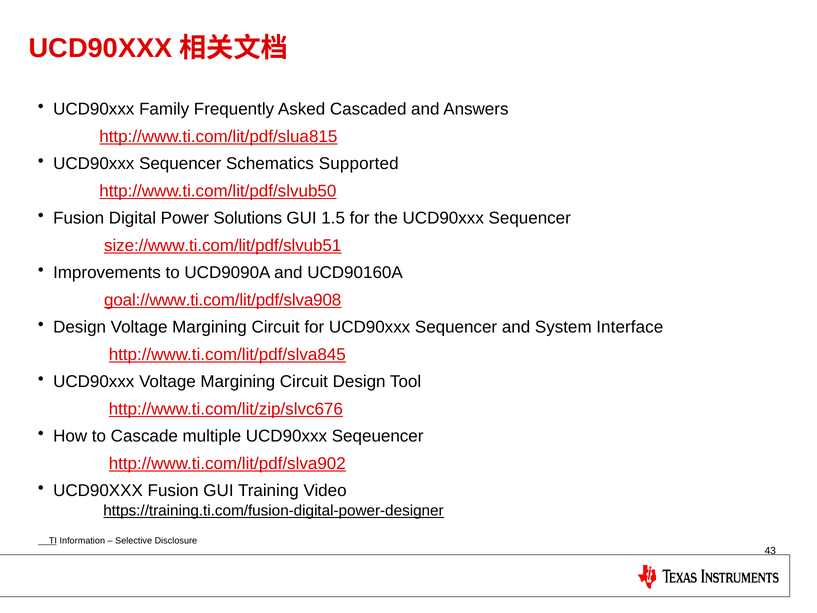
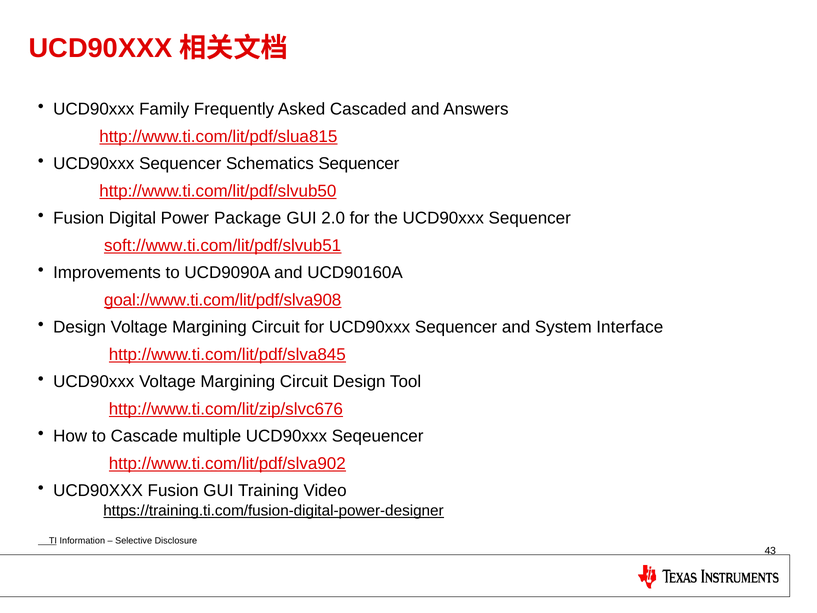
Schematics Supported: Supported -> Sequencer
Solutions: Solutions -> Package
1.5: 1.5 -> 2.0
size://www.ti.com/lit/pdf/slvub51: size://www.ti.com/lit/pdf/slvub51 -> soft://www.ti.com/lit/pdf/slvub51
